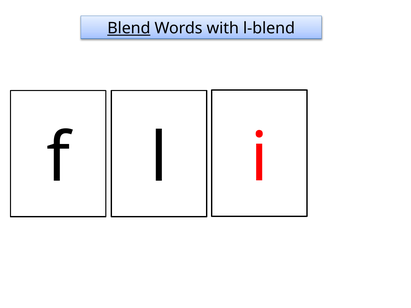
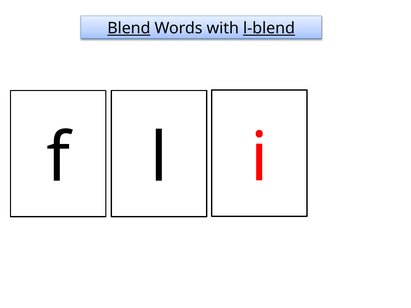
l-blend underline: none -> present
